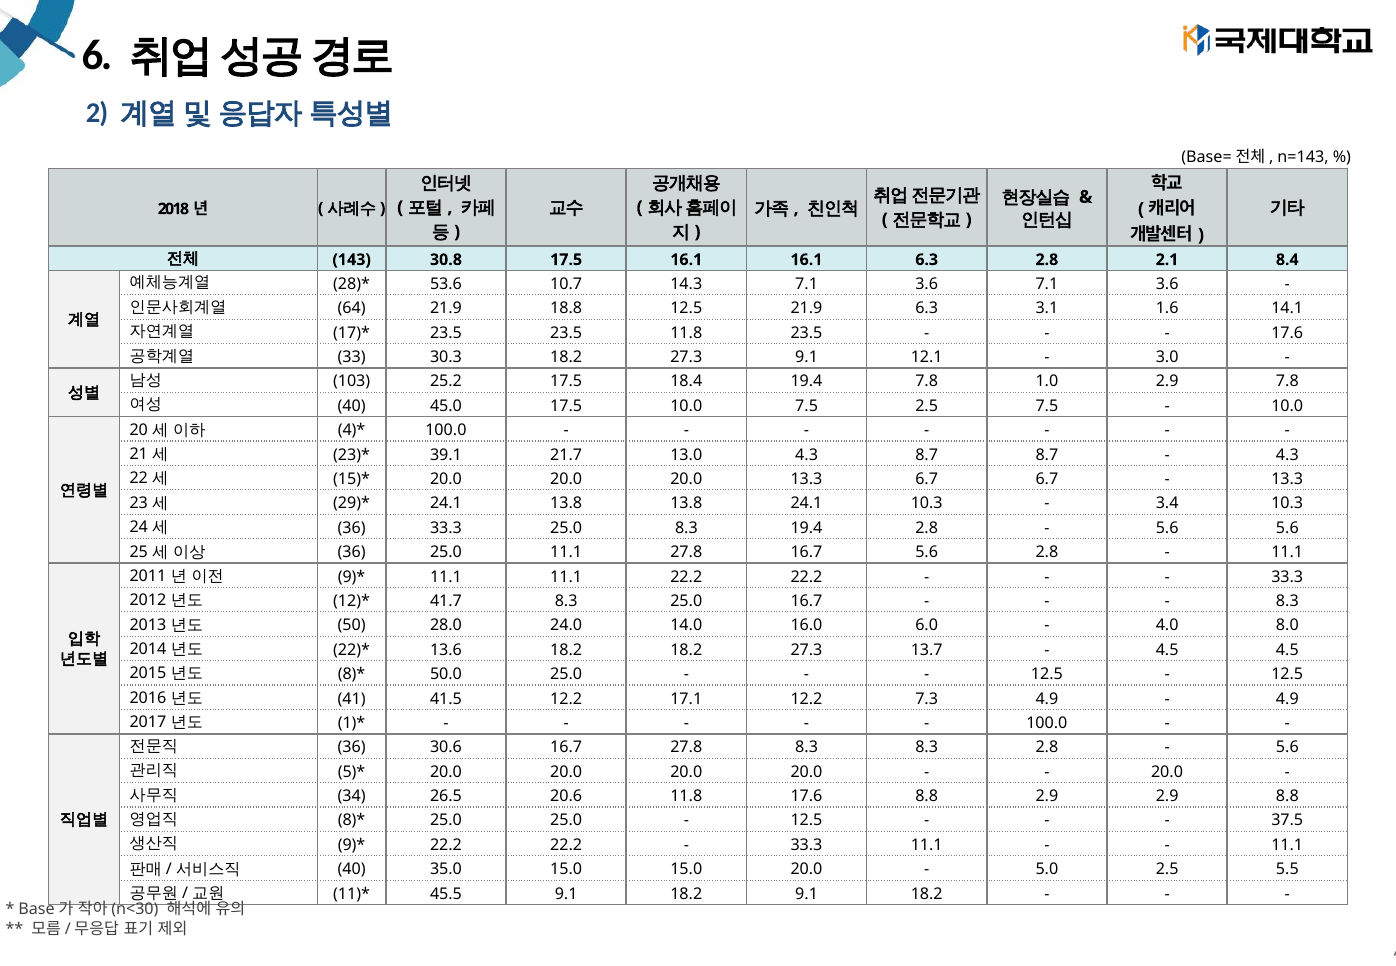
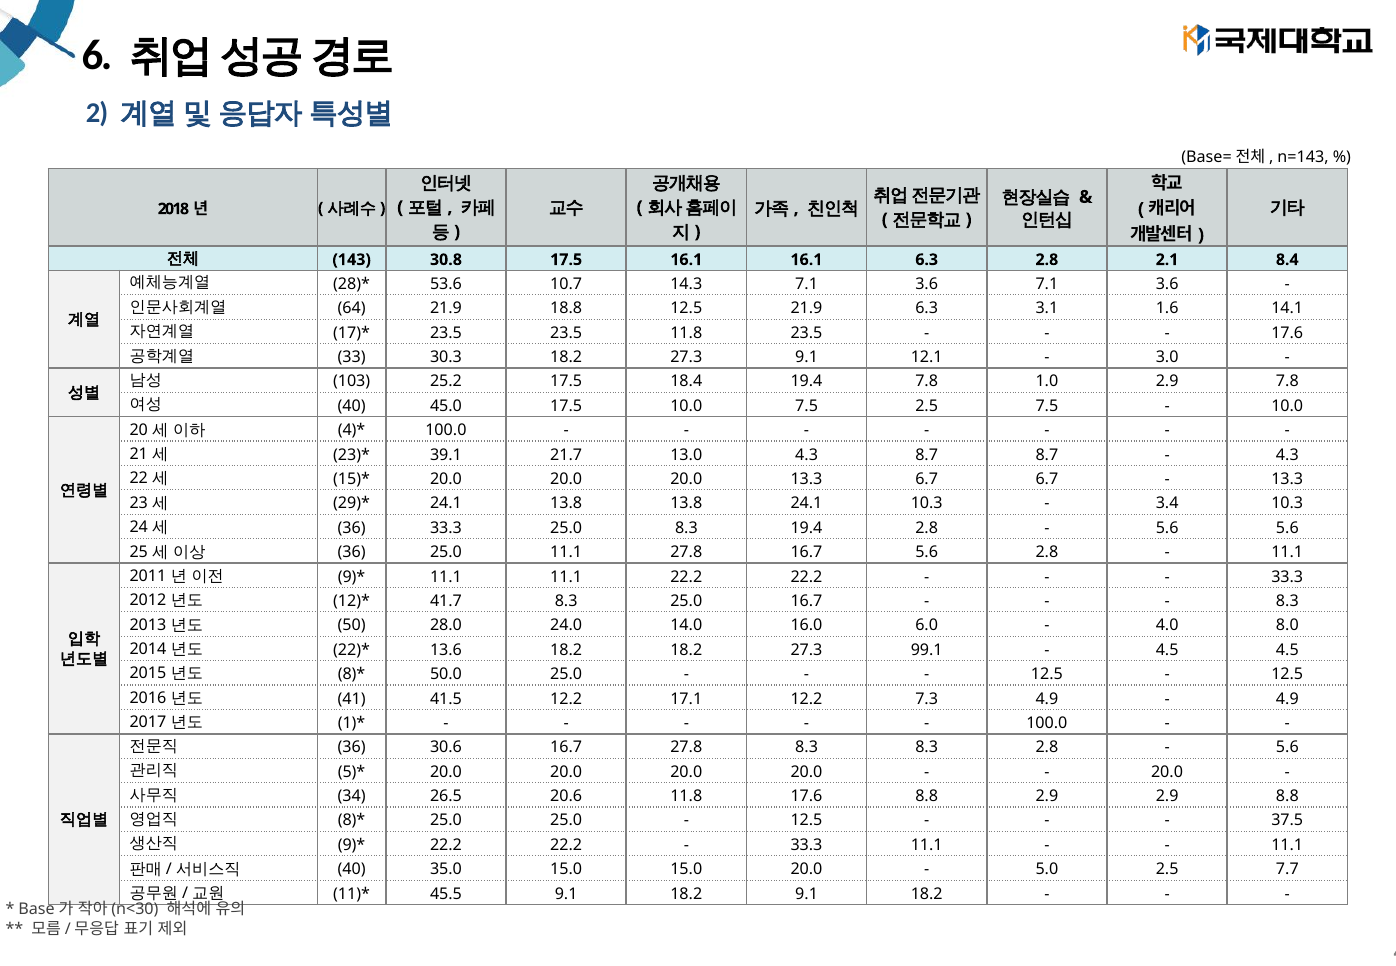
13.7: 13.7 -> 99.1
5.5: 5.5 -> 7.7
